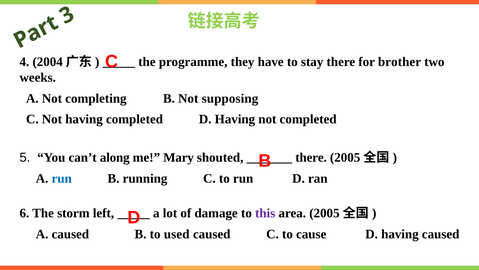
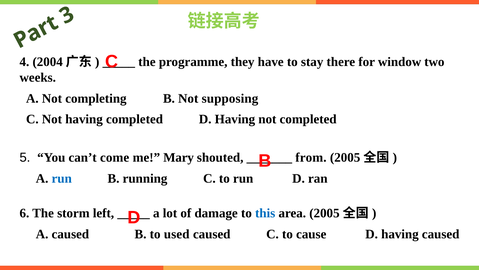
brother: brother -> window
along: along -> come
there at (311, 157): there -> from
this colour: purple -> blue
